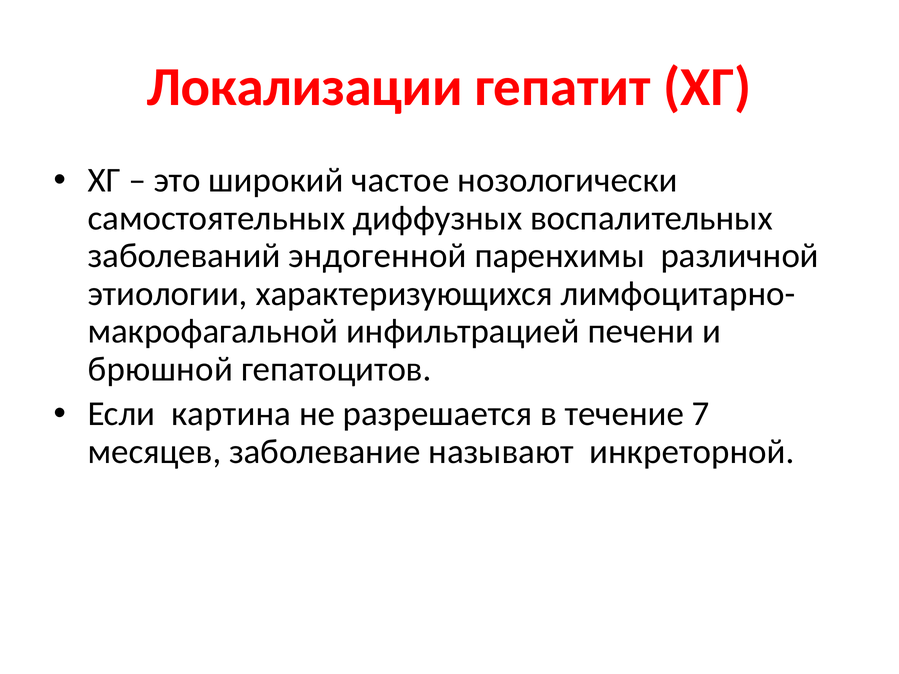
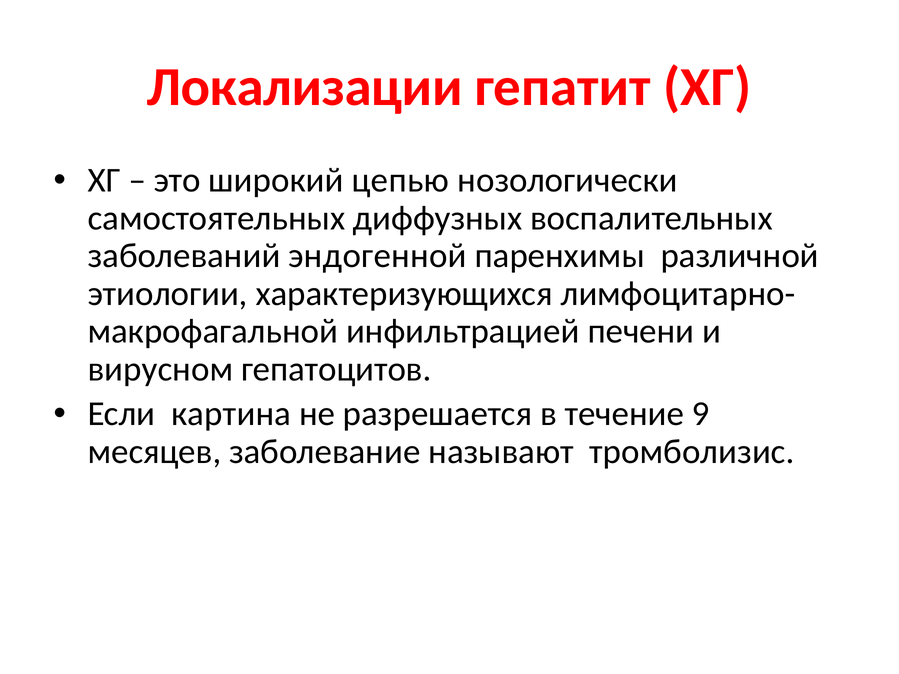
частое: частое -> цепью
брюшной: брюшной -> вирусном
7: 7 -> 9
инкреторной: инкреторной -> тромболизис
